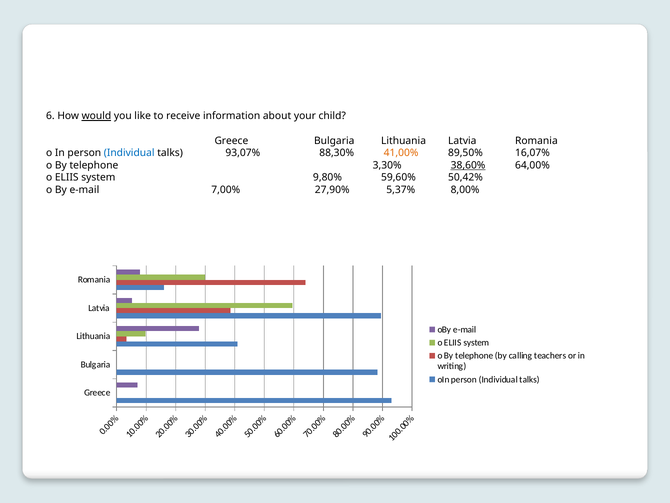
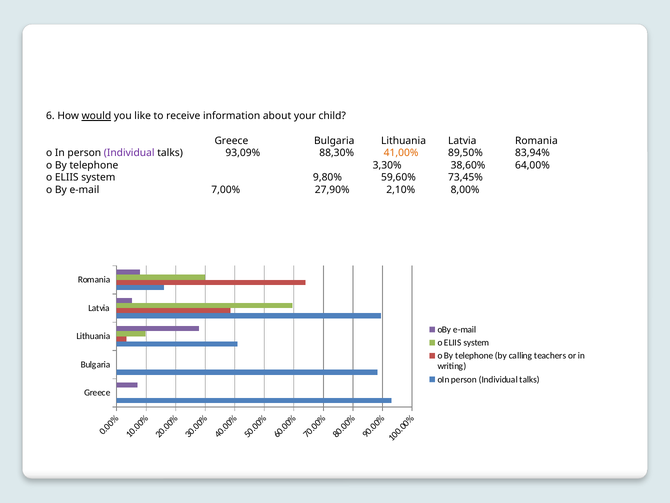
Individual at (129, 153) colour: blue -> purple
93,07%: 93,07% -> 93,09%
16,07%: 16,07% -> 83,94%
38,60% underline: present -> none
50,42%: 50,42% -> 73,45%
5,37%: 5,37% -> 2,10%
